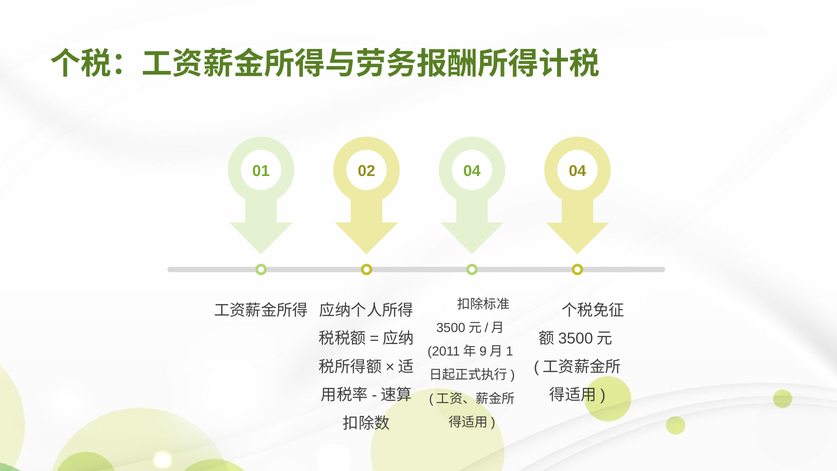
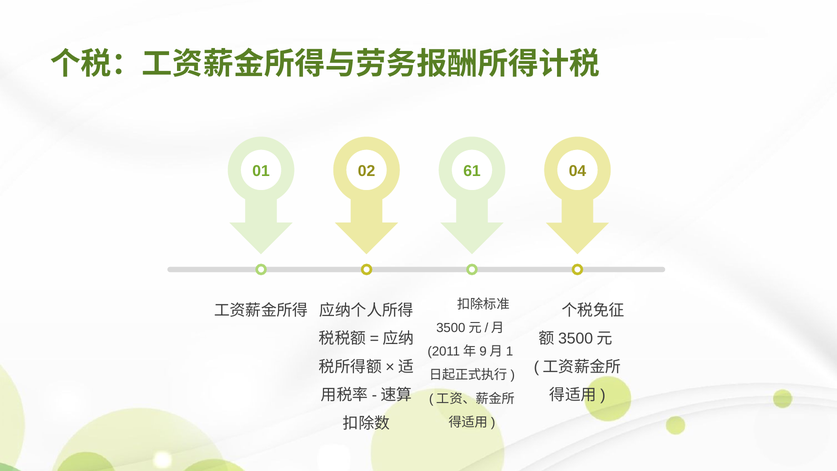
02 04: 04 -> 61
